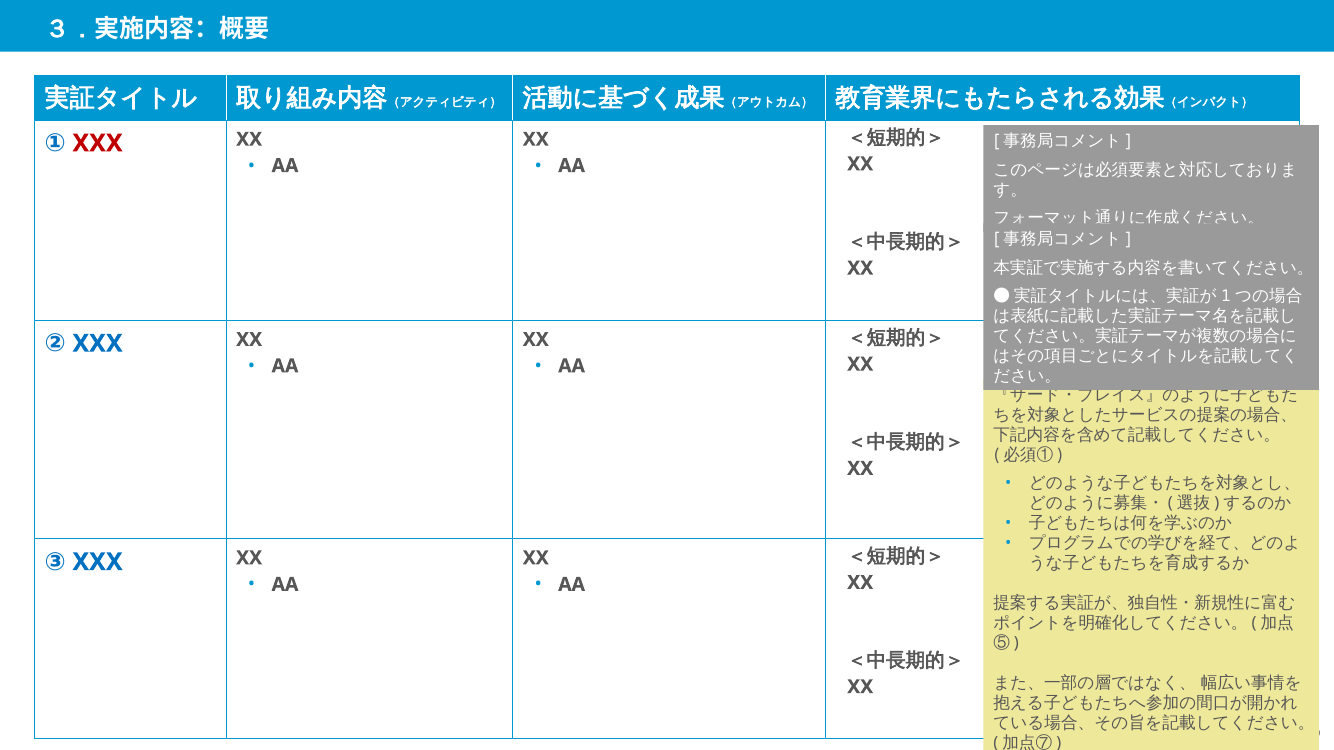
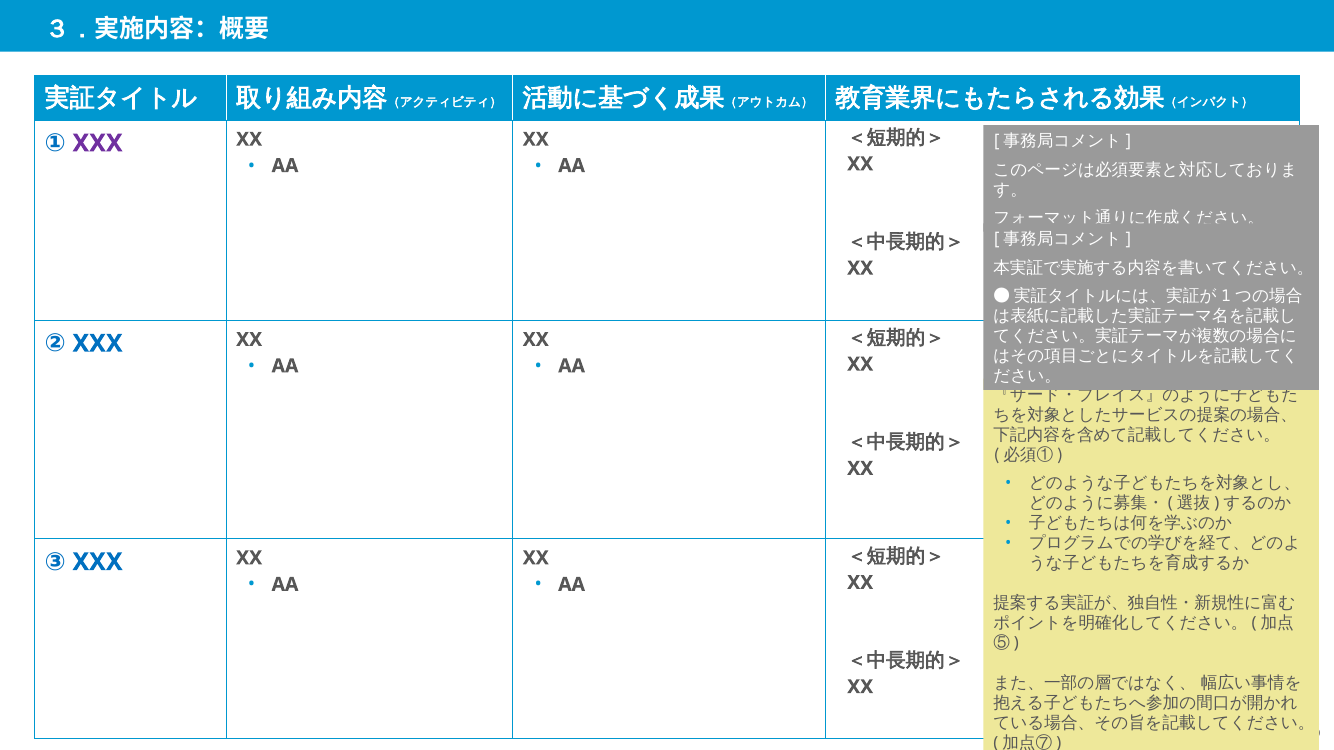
XXX at (98, 143) colour: red -> purple
